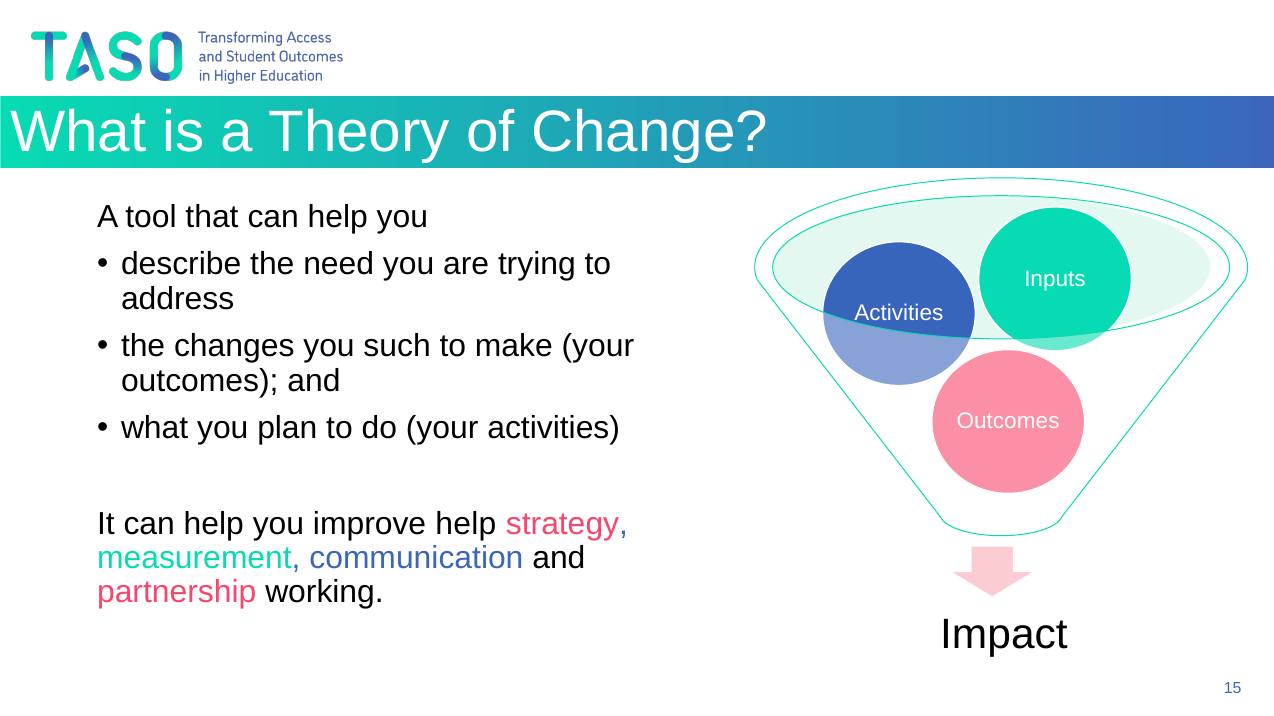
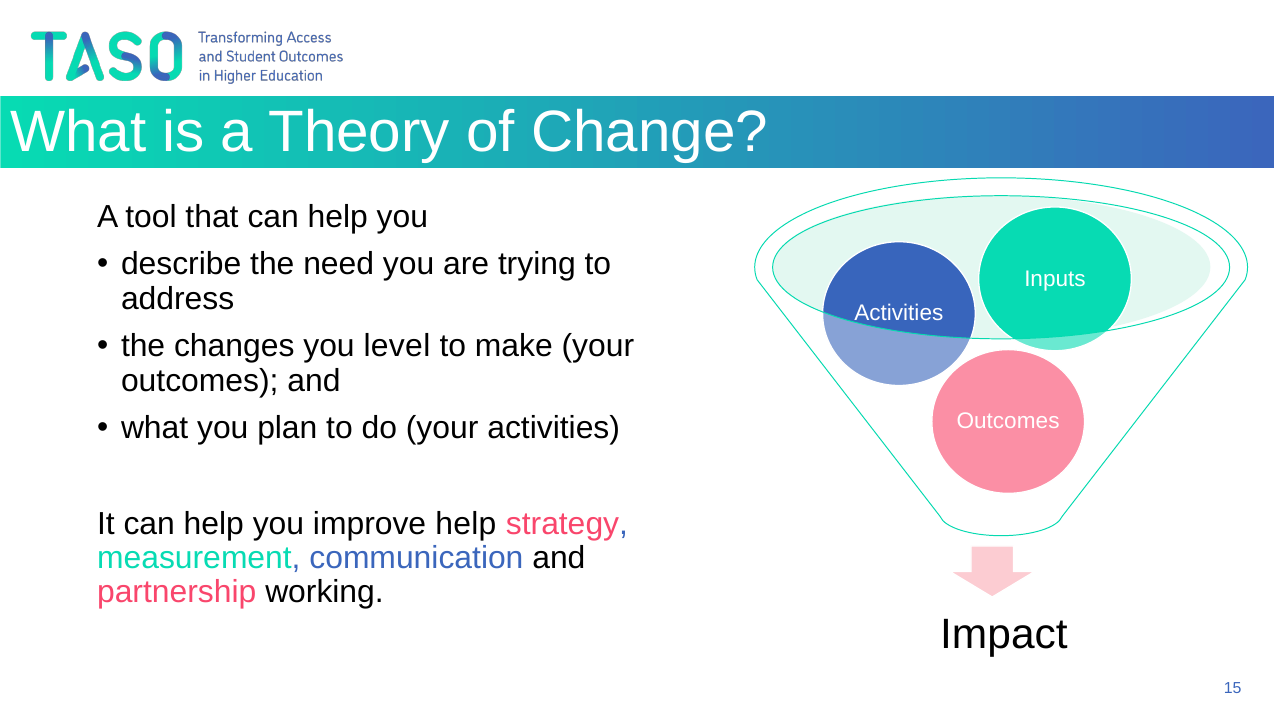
such: such -> level
